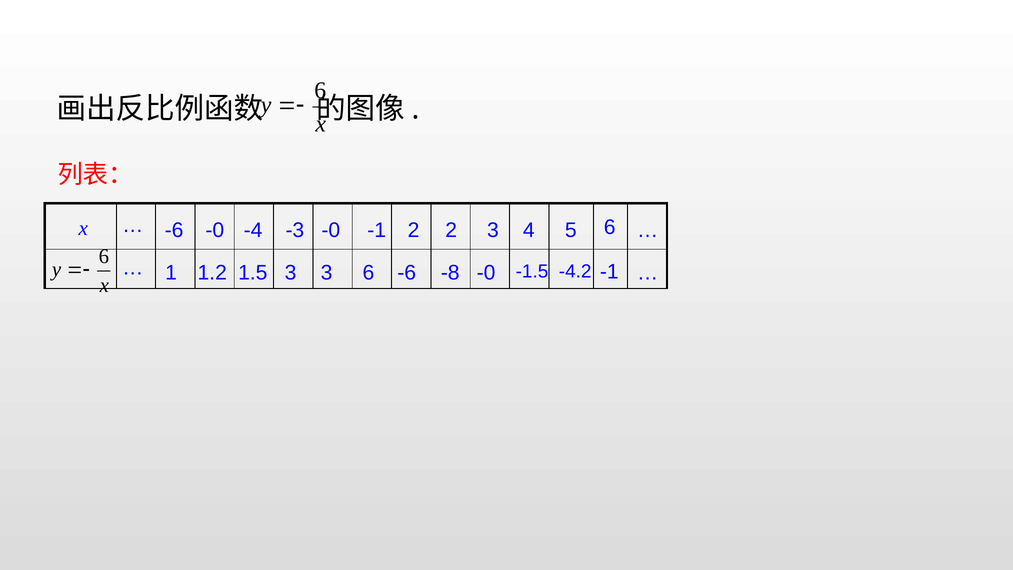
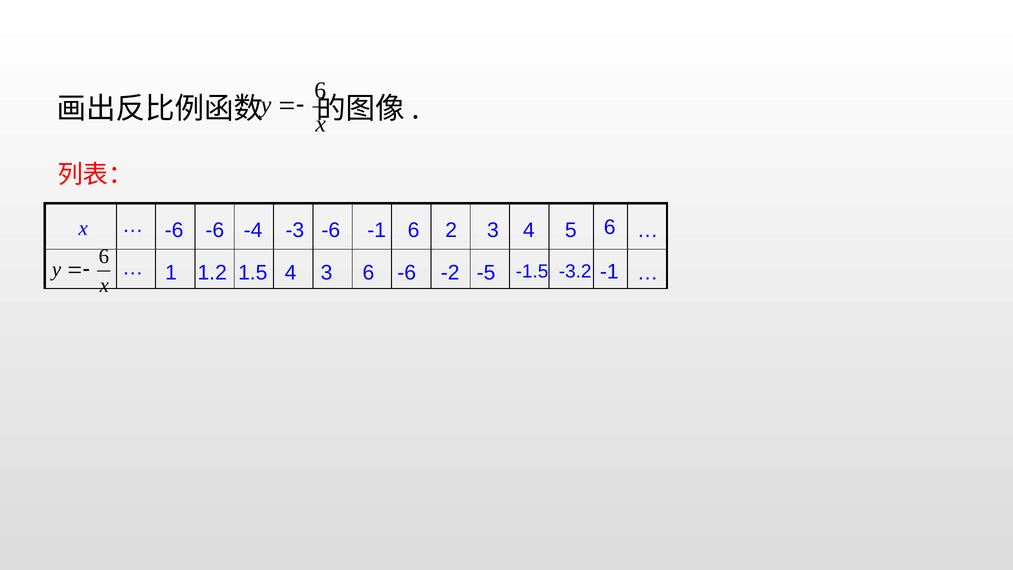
x 2: 2 -> 6
-0 at (215, 230): -0 -> -6
-0 at (331, 230): -0 -> -6
-4.2: -4.2 -> -3.2
1.5 3: 3 -> 4
-8: -8 -> -2
-0 at (486, 273): -0 -> -5
